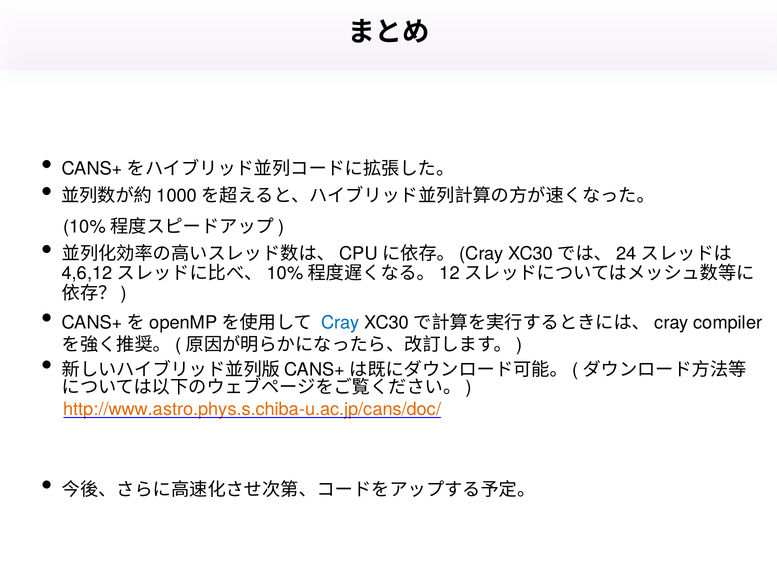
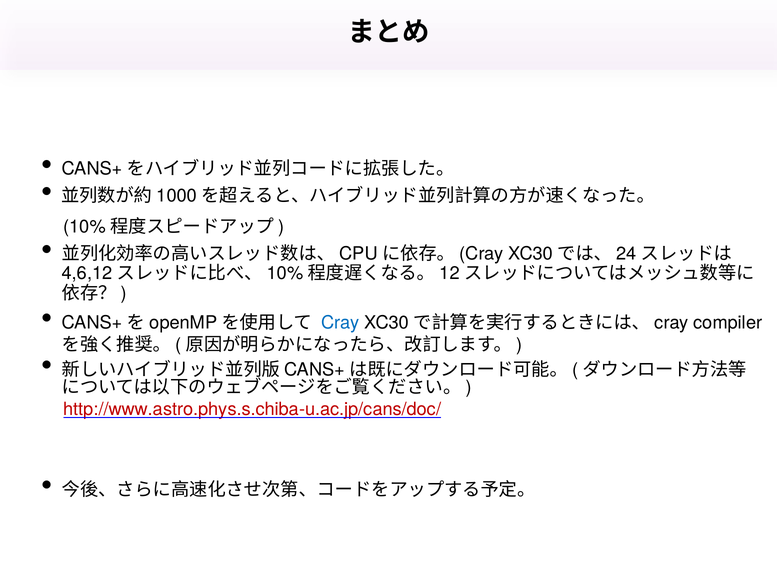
http://www.astro.phys.s.chiba-u.ac.jp/cans/doc/ colour: orange -> red
